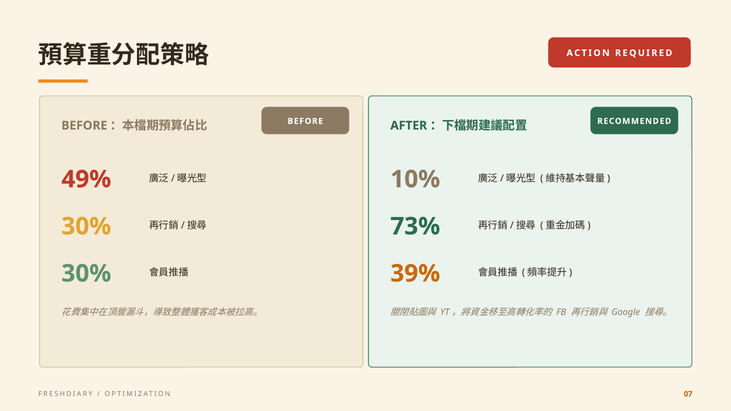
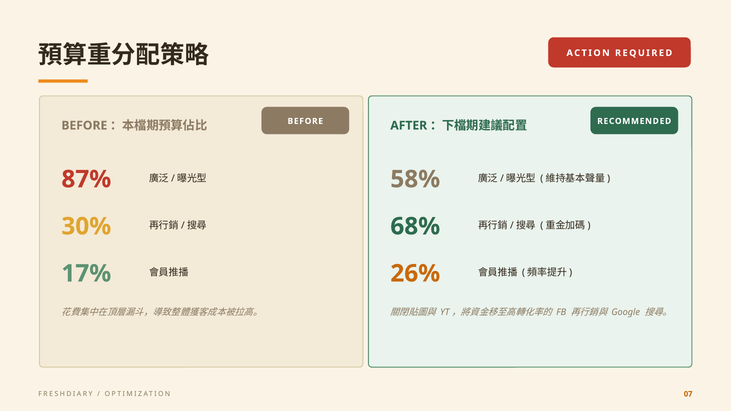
49%: 49% -> 87%
10%: 10% -> 58%
73%: 73% -> 68%
30% at (86, 274): 30% -> 17%
39%: 39% -> 26%
